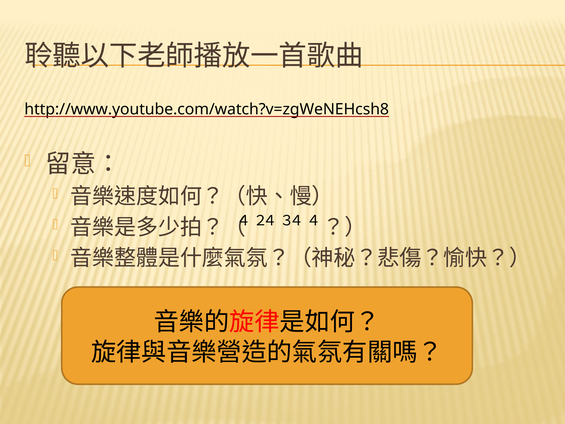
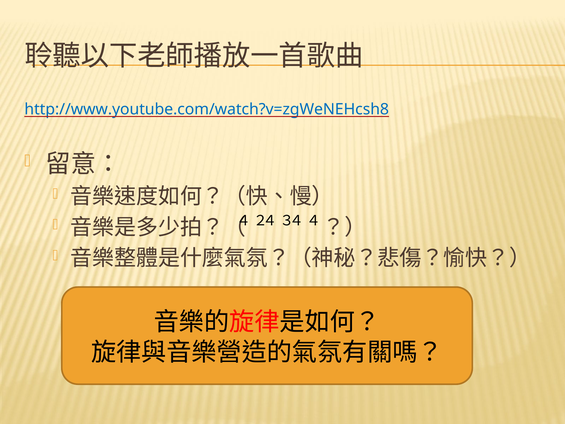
http://www.youtube.com/watch?v=zgWeNEHcsh8 colour: black -> blue
